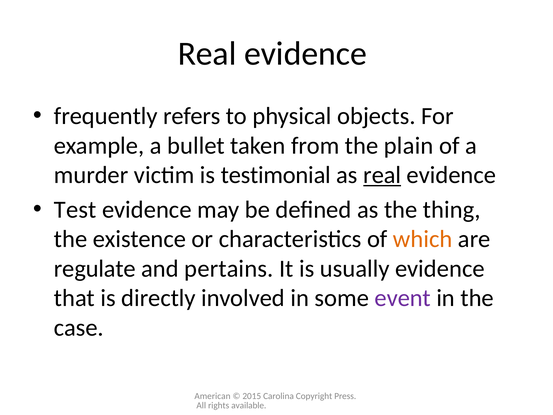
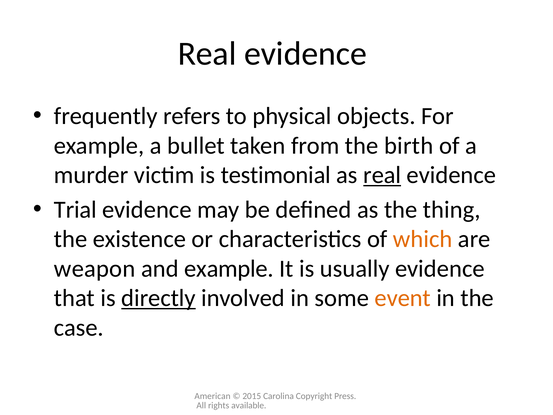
plain: plain -> birth
Test: Test -> Trial
regulate: regulate -> weapon
and pertains: pertains -> example
directly underline: none -> present
event colour: purple -> orange
